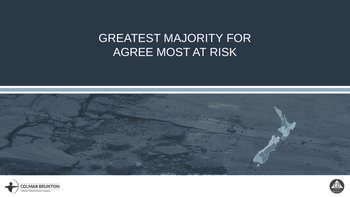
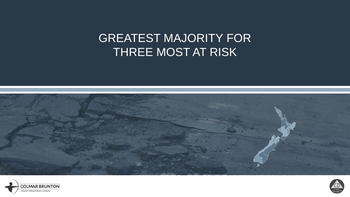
AGREE: AGREE -> THREE
